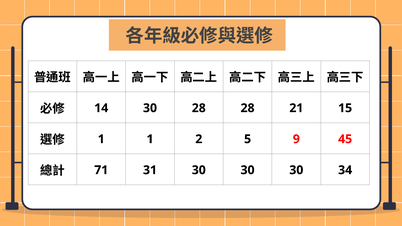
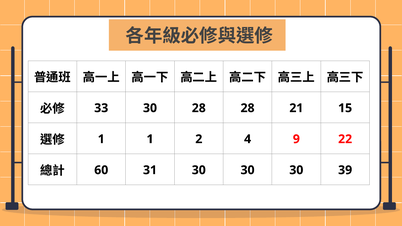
14: 14 -> 33
5: 5 -> 4
45: 45 -> 22
71: 71 -> 60
34: 34 -> 39
